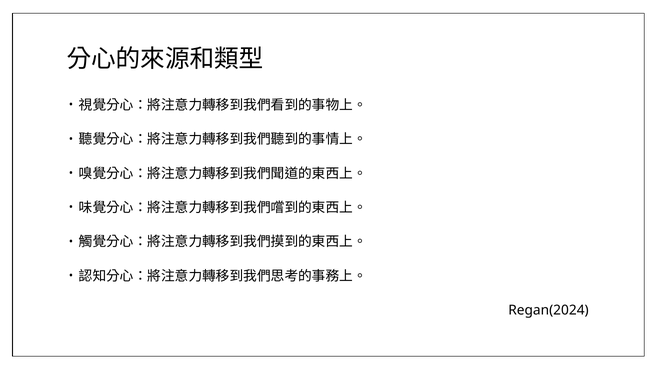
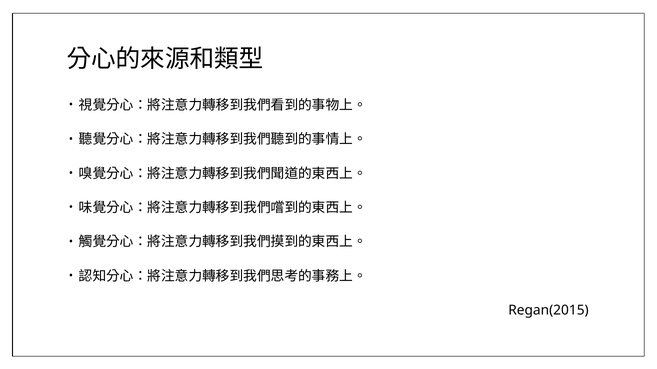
Regan(2024: Regan(2024 -> Regan(2015
